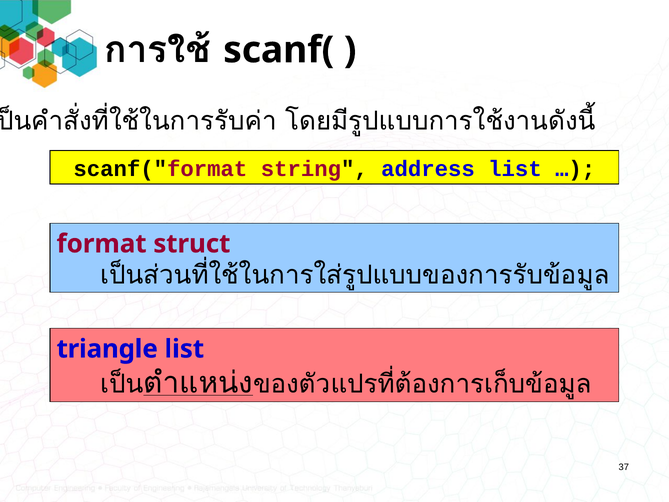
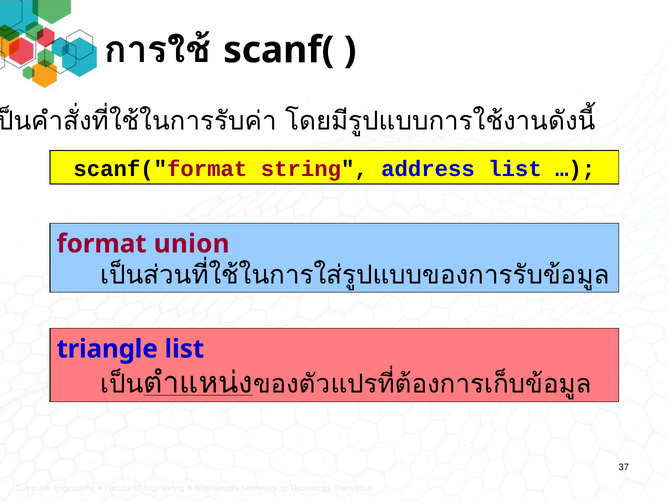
struct: struct -> union
